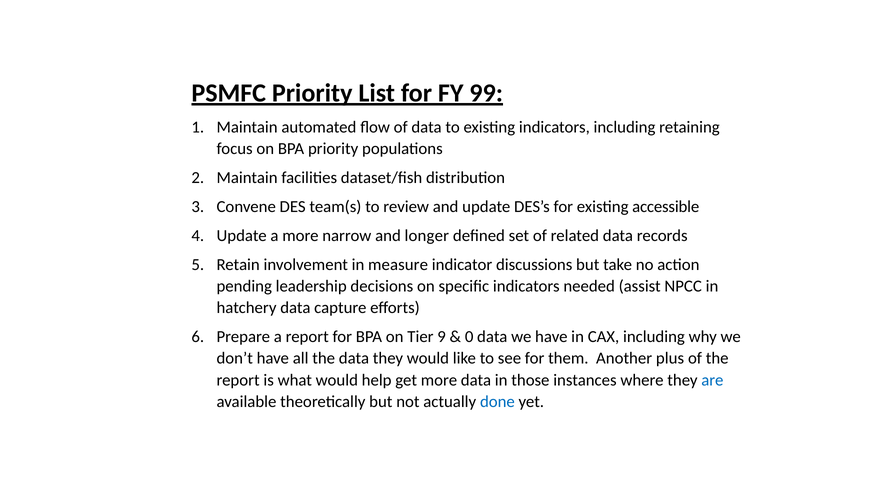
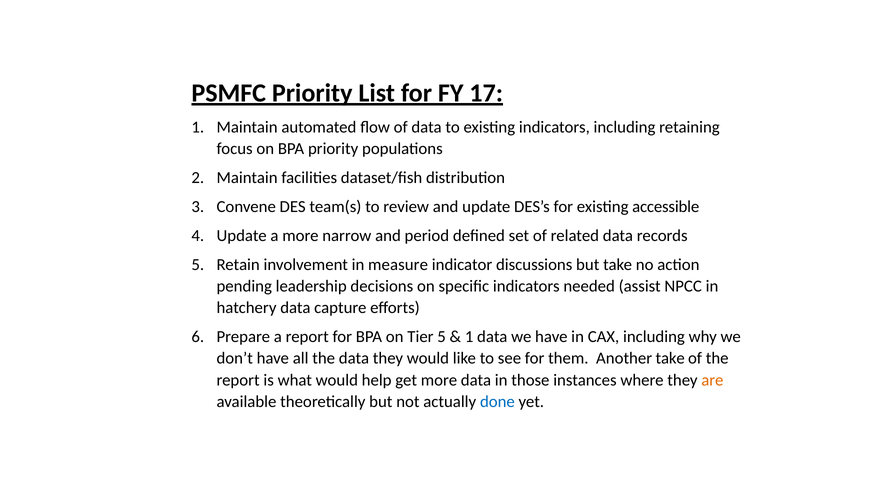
99: 99 -> 17
longer: longer -> period
Tier 9: 9 -> 5
0 at (469, 337): 0 -> 1
Another plus: plus -> take
are colour: blue -> orange
